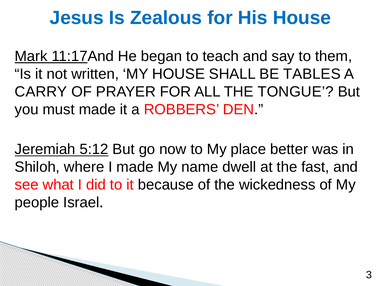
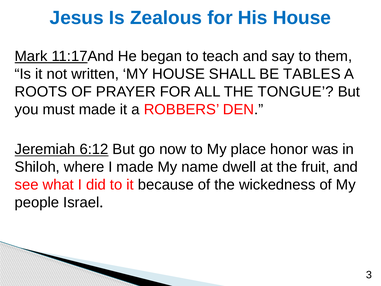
CARRY: CARRY -> ROOTS
5:12: 5:12 -> 6:12
better: better -> honor
fast: fast -> fruit
